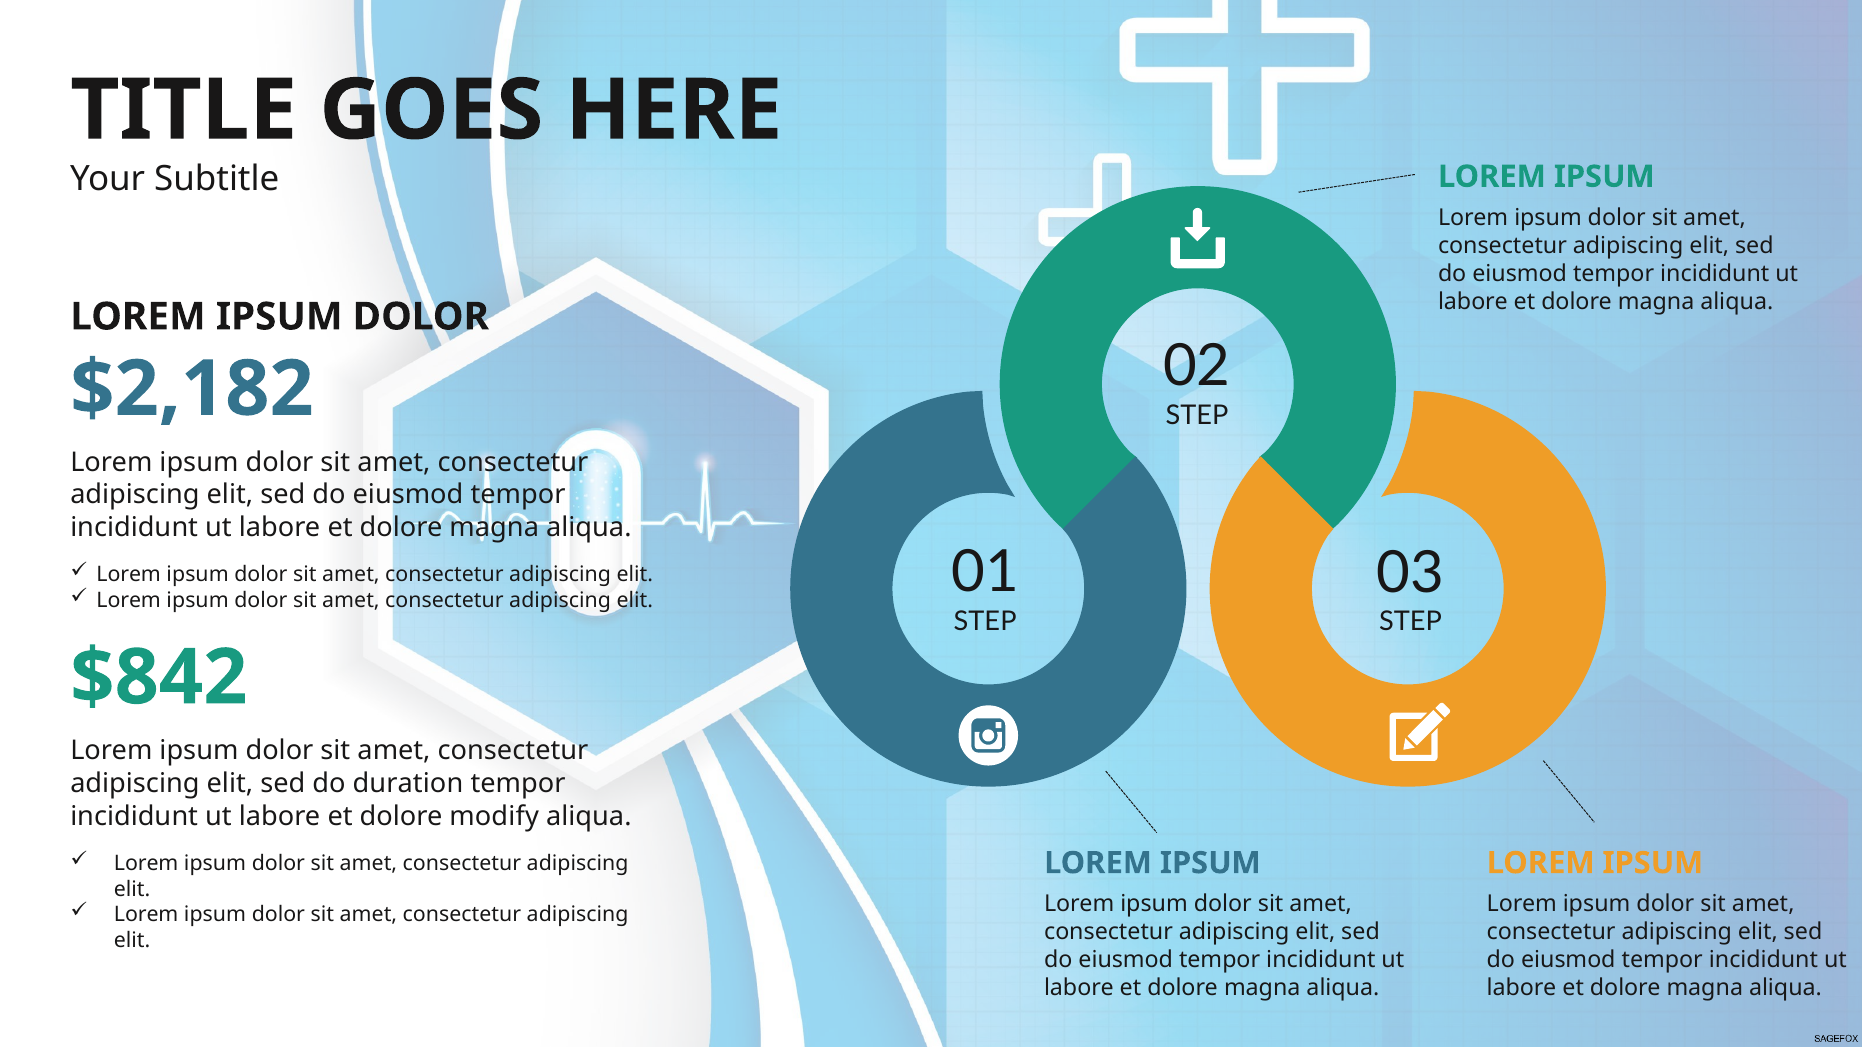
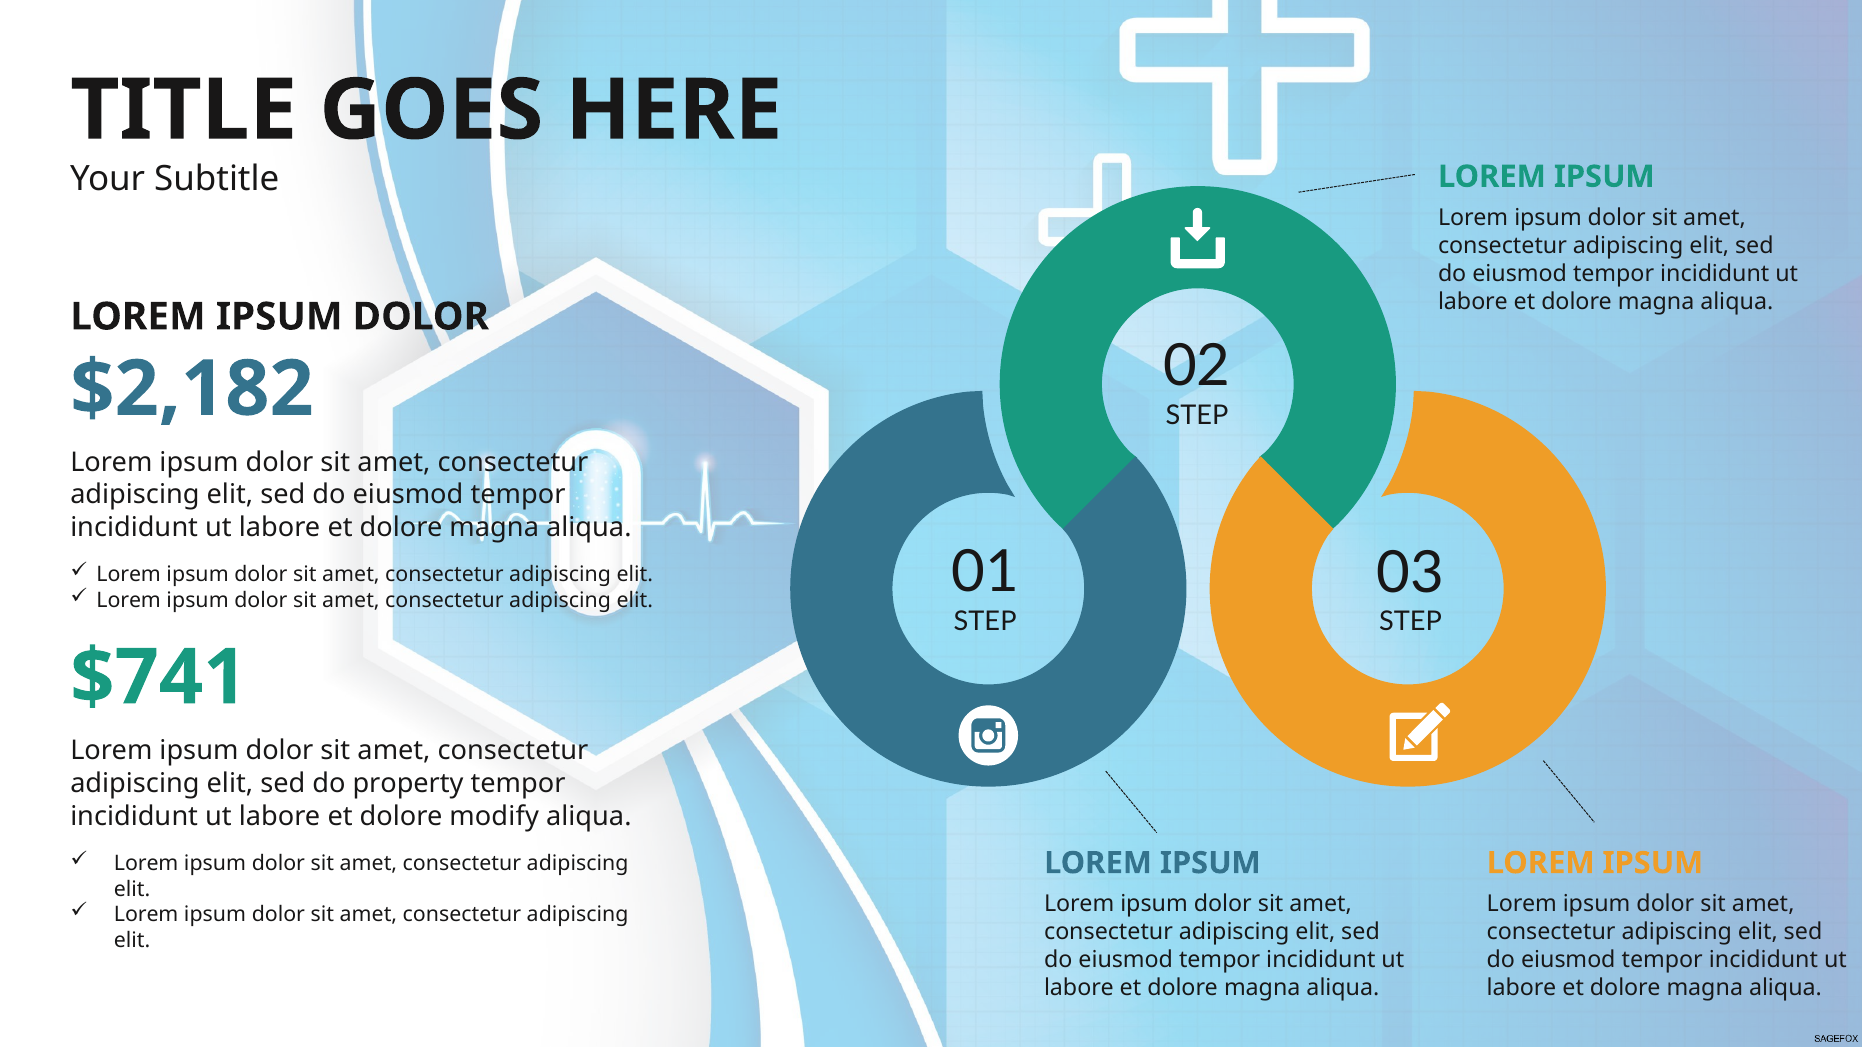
$842: $842 -> $741
duration: duration -> property
